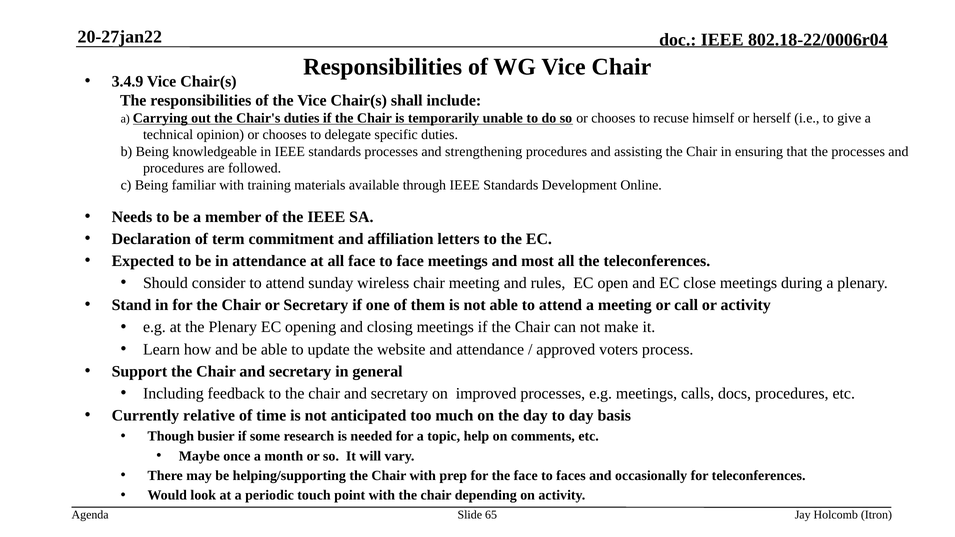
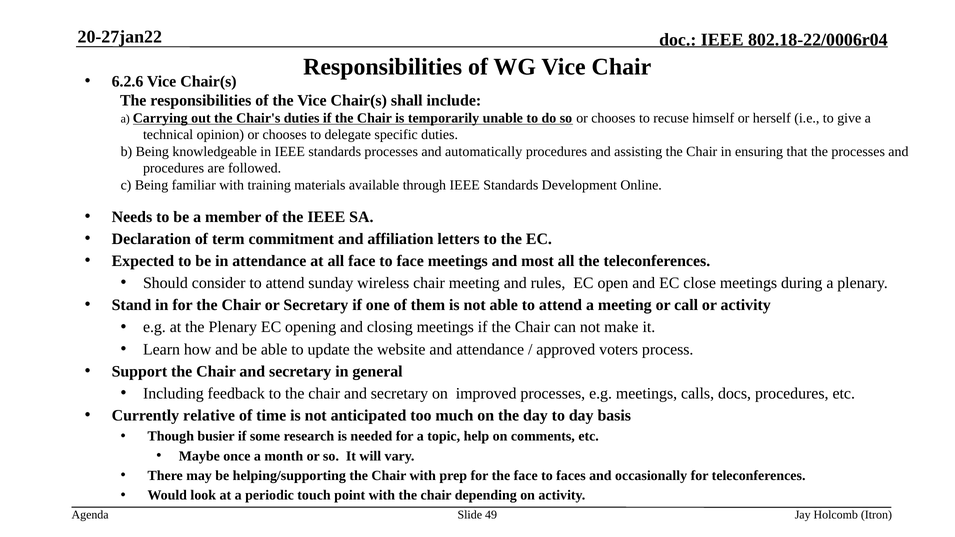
3.4.9: 3.4.9 -> 6.2.6
strengthening: strengthening -> automatically
65: 65 -> 49
